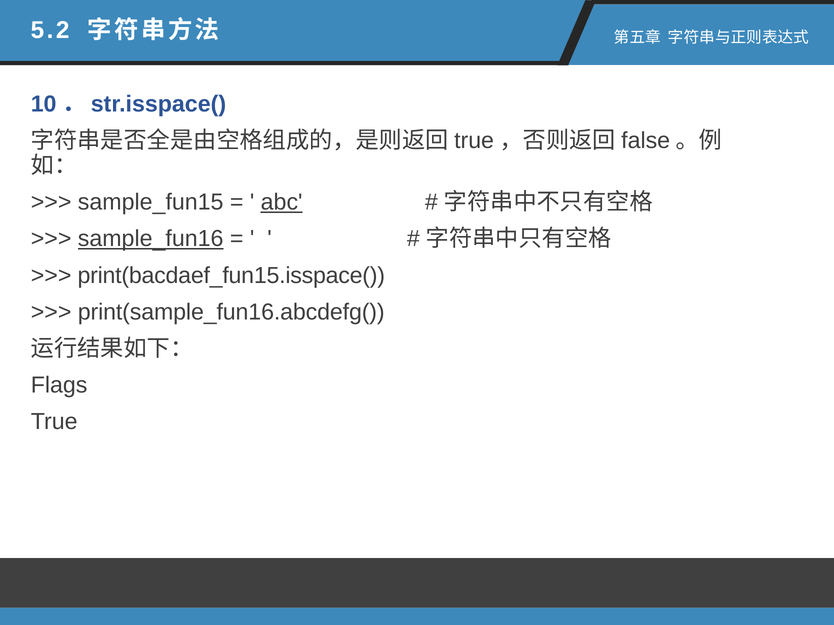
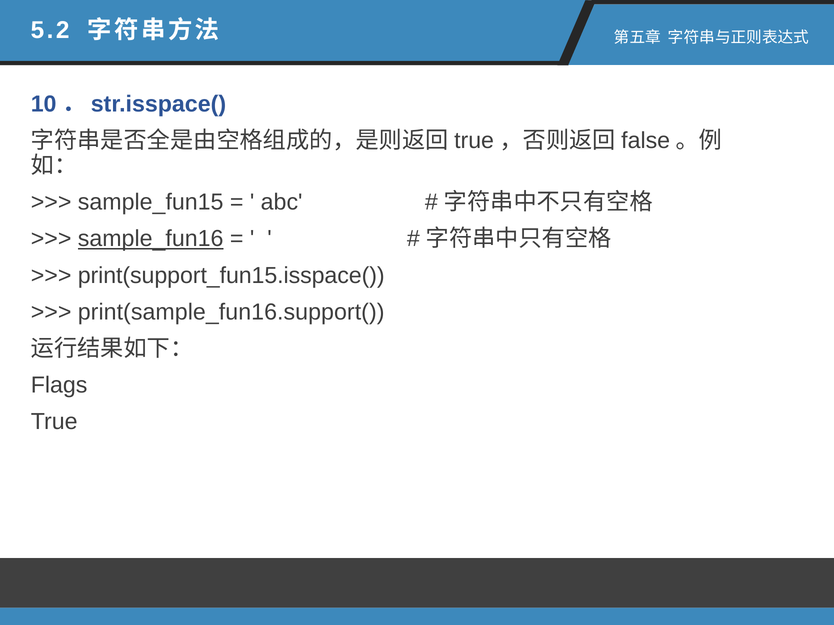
abc underline: present -> none
print(bacdaef_fun15.isspace(: print(bacdaef_fun15.isspace( -> print(support_fun15.isspace(
print(sample_fun16.abcdefg(: print(sample_fun16.abcdefg( -> print(sample_fun16.support(
